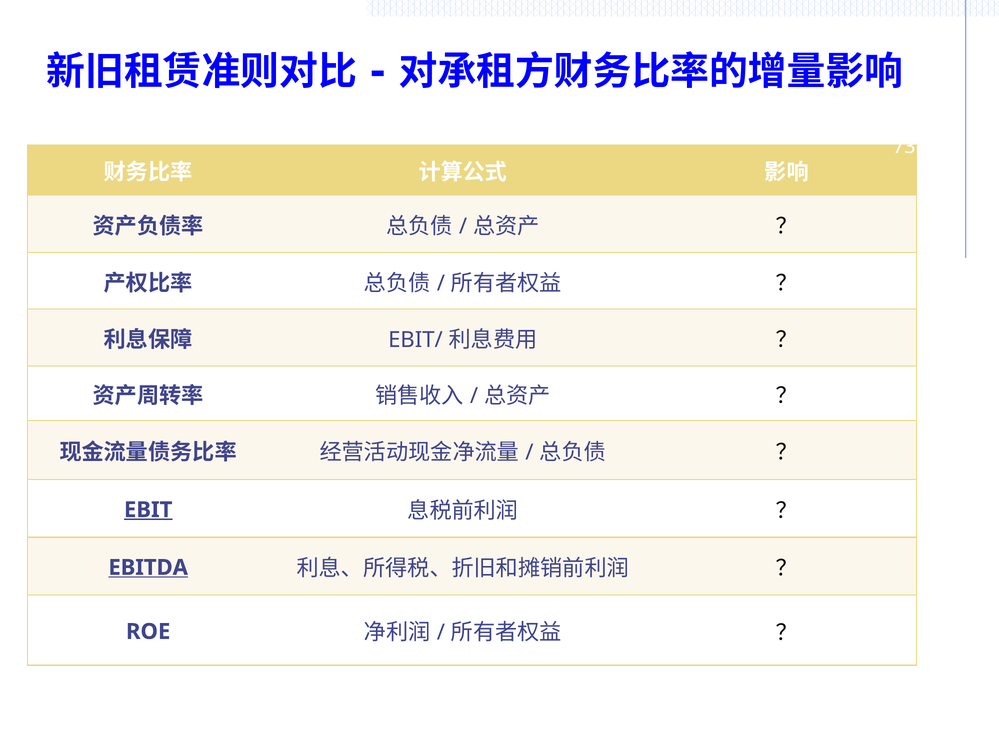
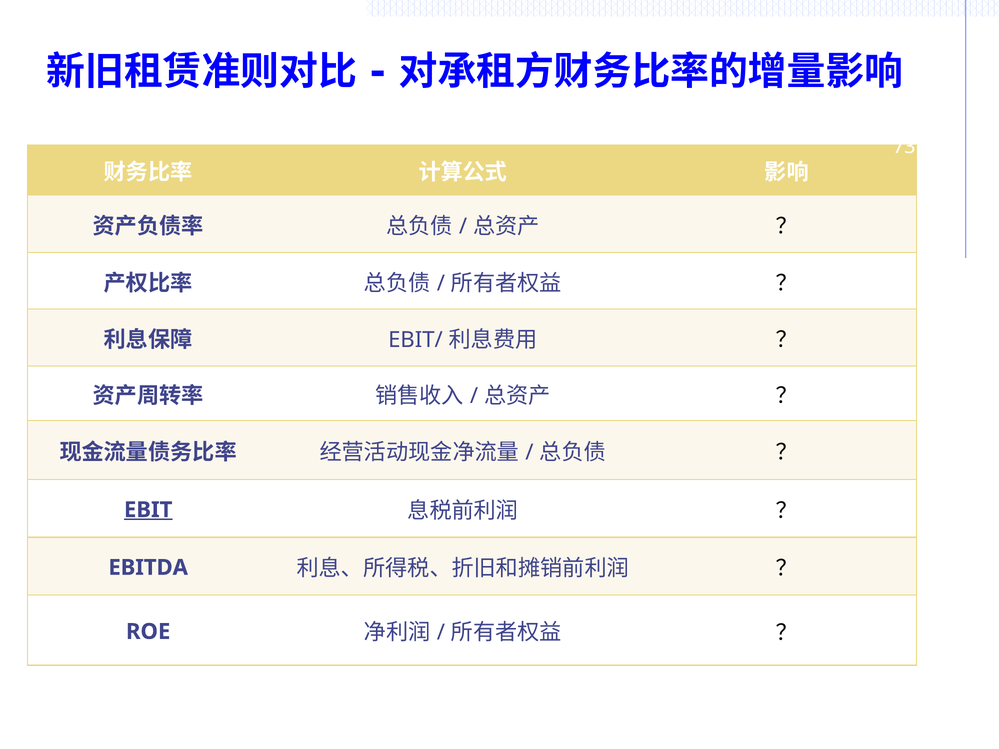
EBITDA underline: present -> none
